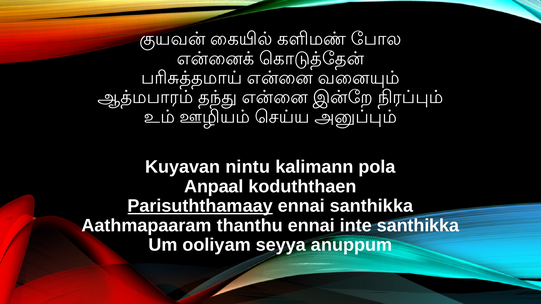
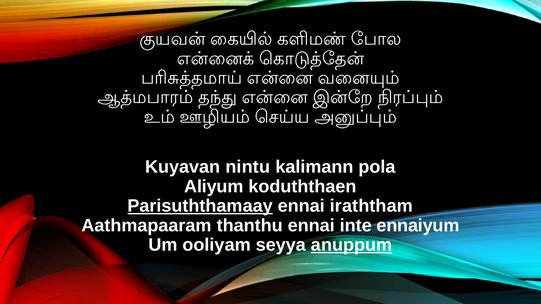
Anpaal: Anpaal -> Aliyum
ennai santhikka: santhikka -> iraththam
inte santhikka: santhikka -> ennaiyum
anuppum underline: none -> present
